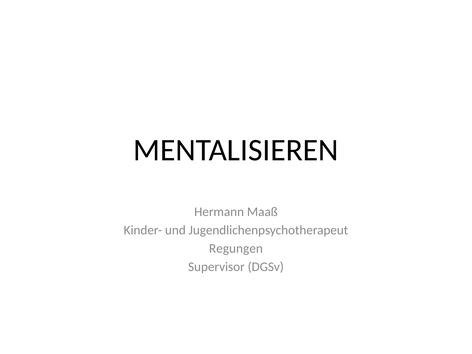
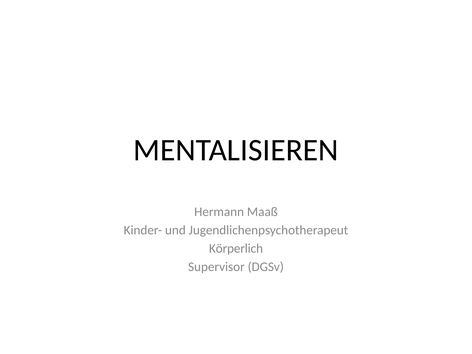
Regungen: Regungen -> Körperlich
